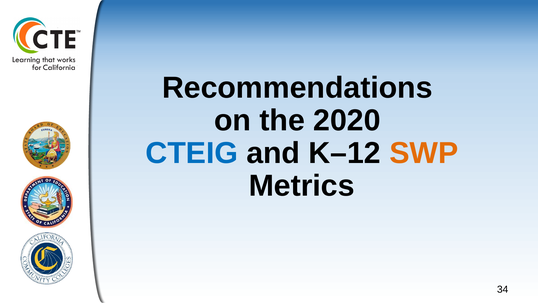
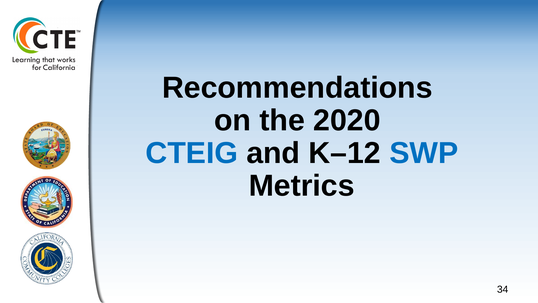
SWP colour: orange -> blue
